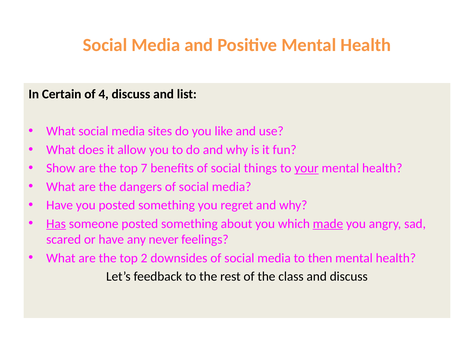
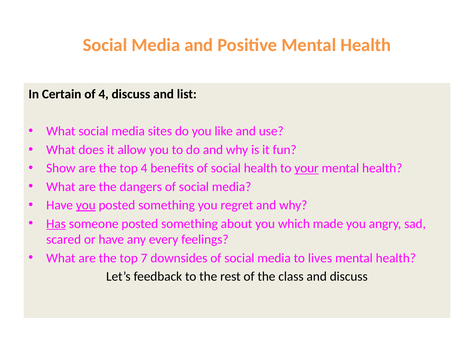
top 7: 7 -> 4
social things: things -> health
you at (86, 205) underline: none -> present
made underline: present -> none
never: never -> every
2: 2 -> 7
then: then -> lives
